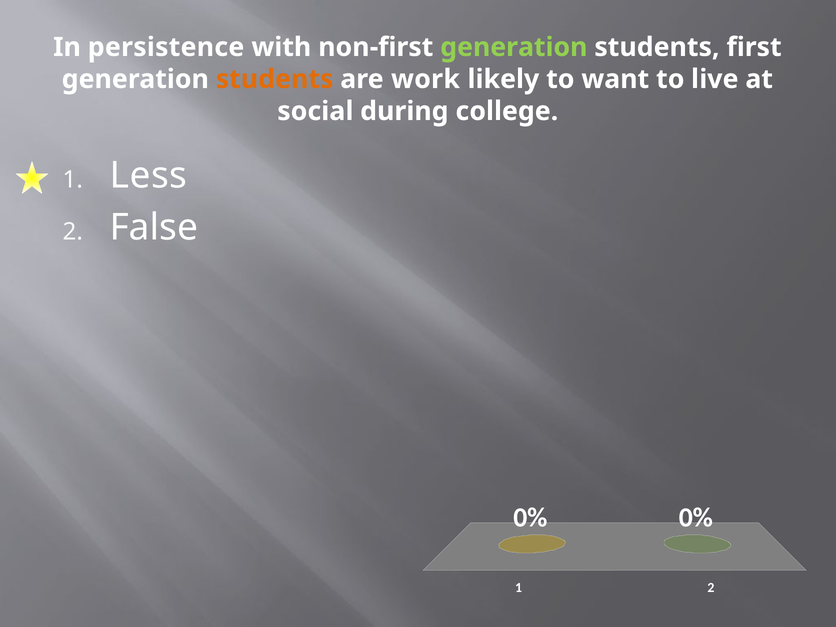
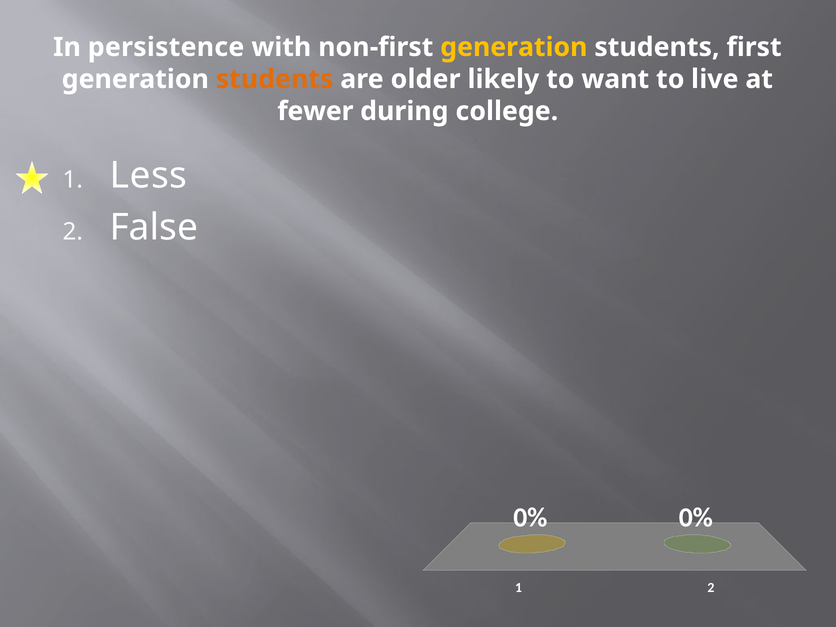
generation at (514, 47) colour: light green -> yellow
work: work -> older
social: social -> fewer
